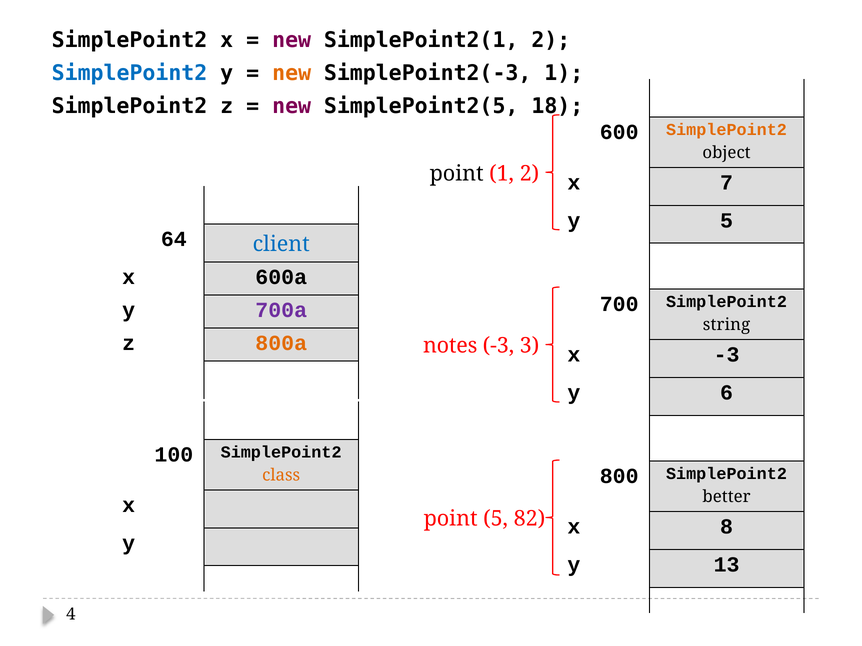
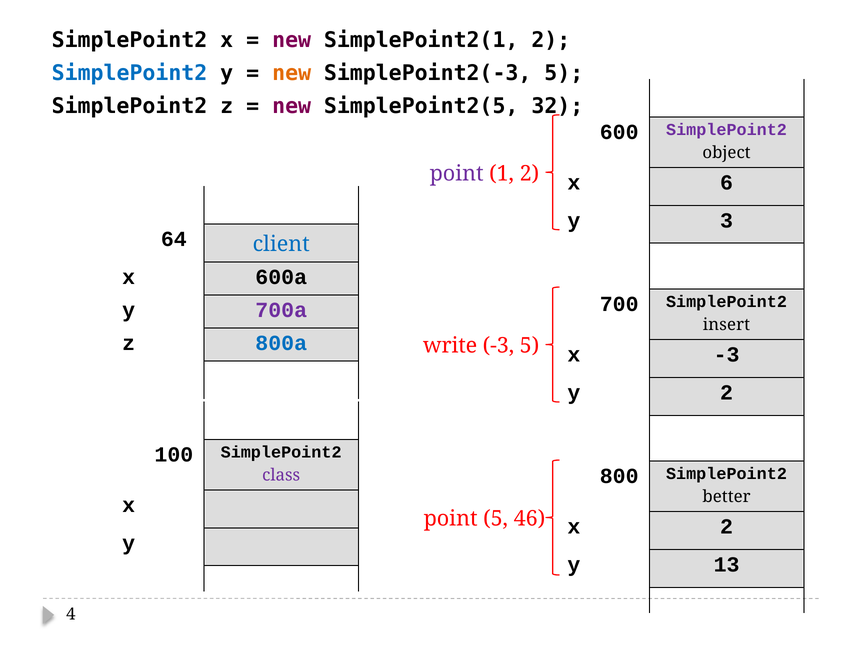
SimplePoint2(-3 1: 1 -> 5
18: 18 -> 32
SimplePoint2 at (727, 130) colour: orange -> purple
point at (457, 174) colour: black -> purple
7: 7 -> 6
y 5: 5 -> 3
string: string -> insert
800a colour: orange -> blue
notes: notes -> write
-3 3: 3 -> 5
y 6: 6 -> 2
class colour: orange -> purple
82: 82 -> 46
x 8: 8 -> 2
